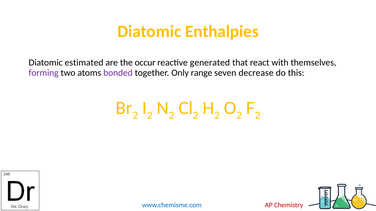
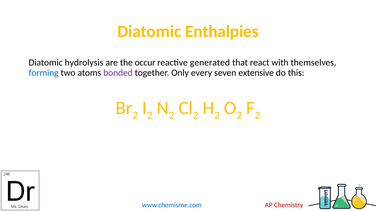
estimated: estimated -> hydrolysis
forming colour: purple -> blue
range: range -> every
decrease: decrease -> extensive
